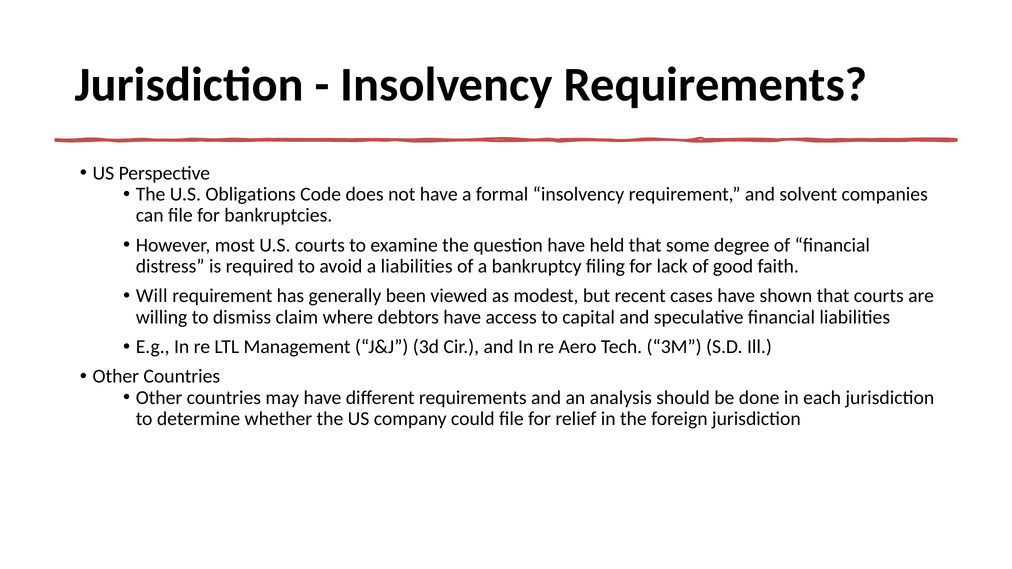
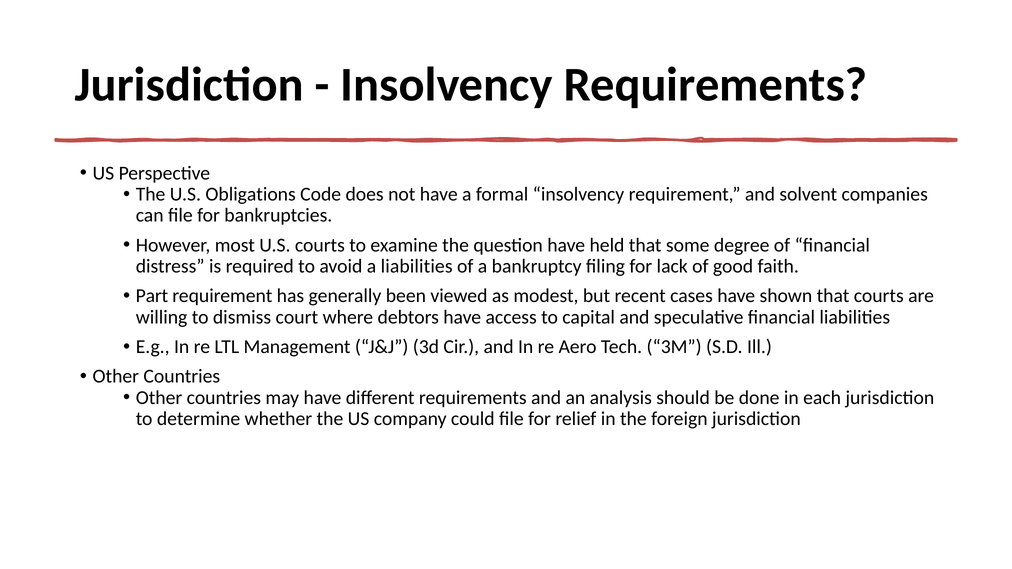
Will: Will -> Part
claim: claim -> court
